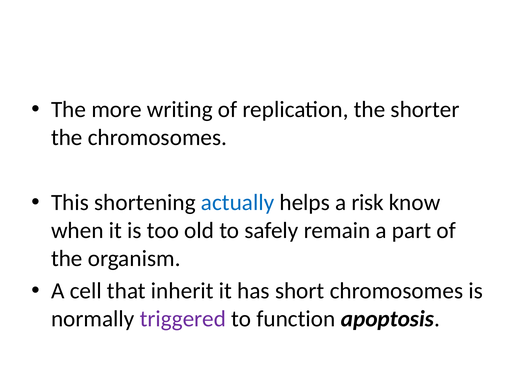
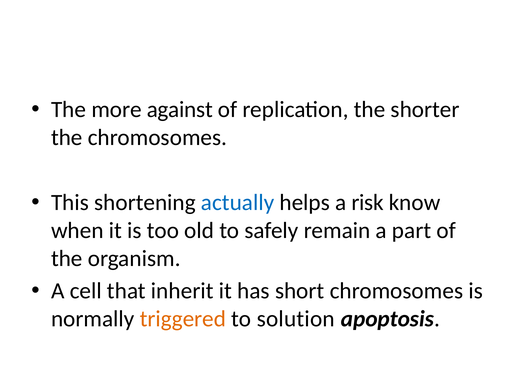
writing: writing -> against
triggered colour: purple -> orange
function: function -> solution
